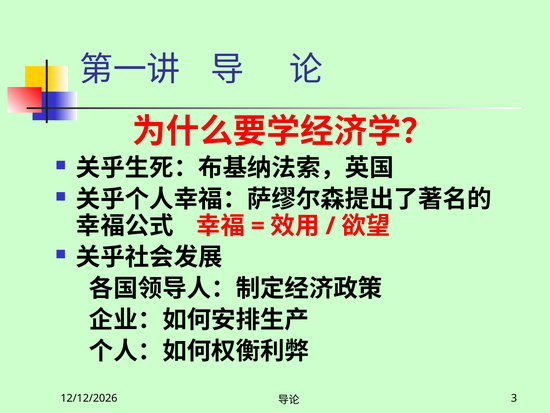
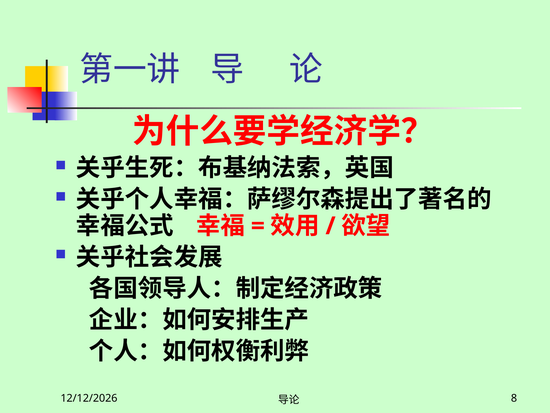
3: 3 -> 8
